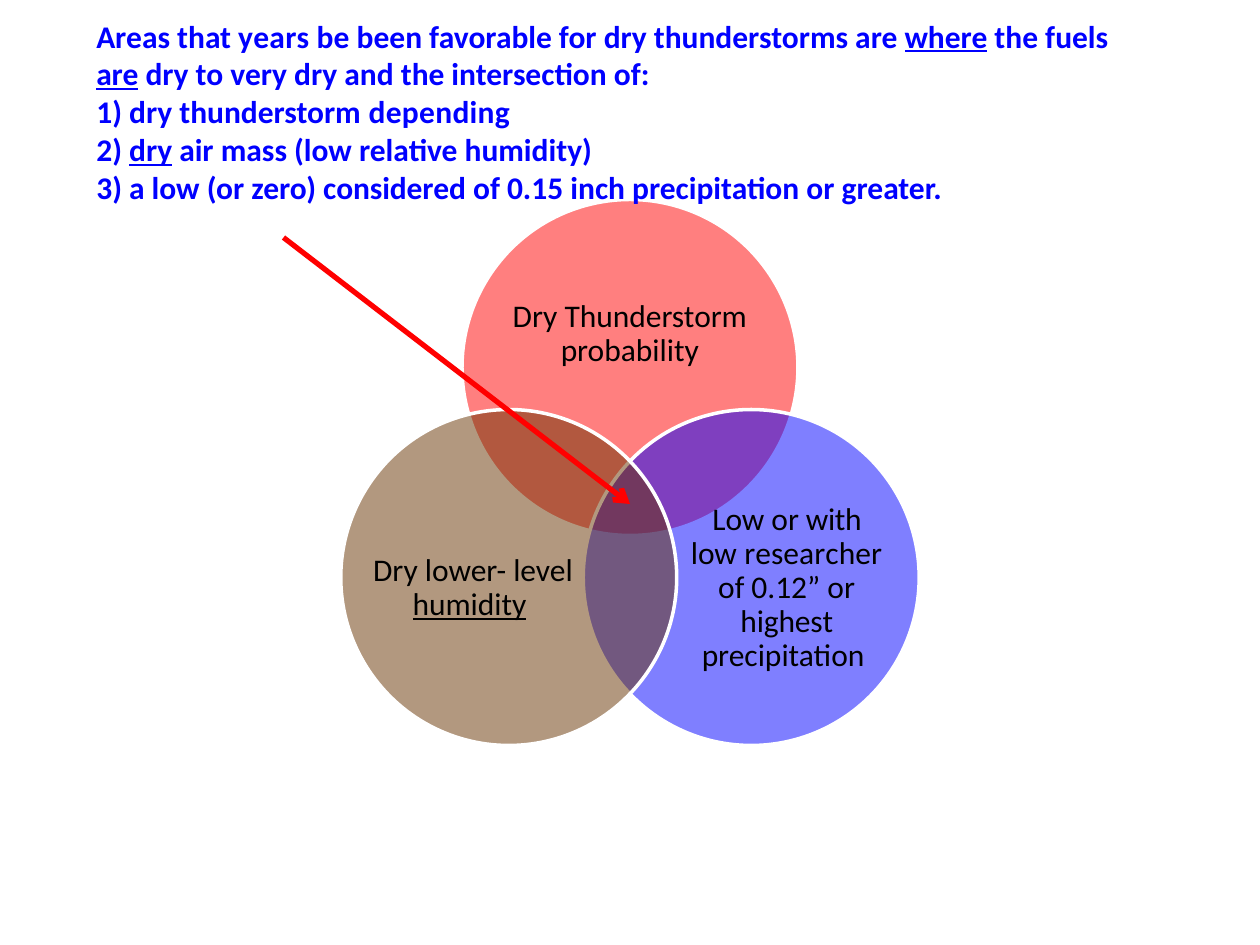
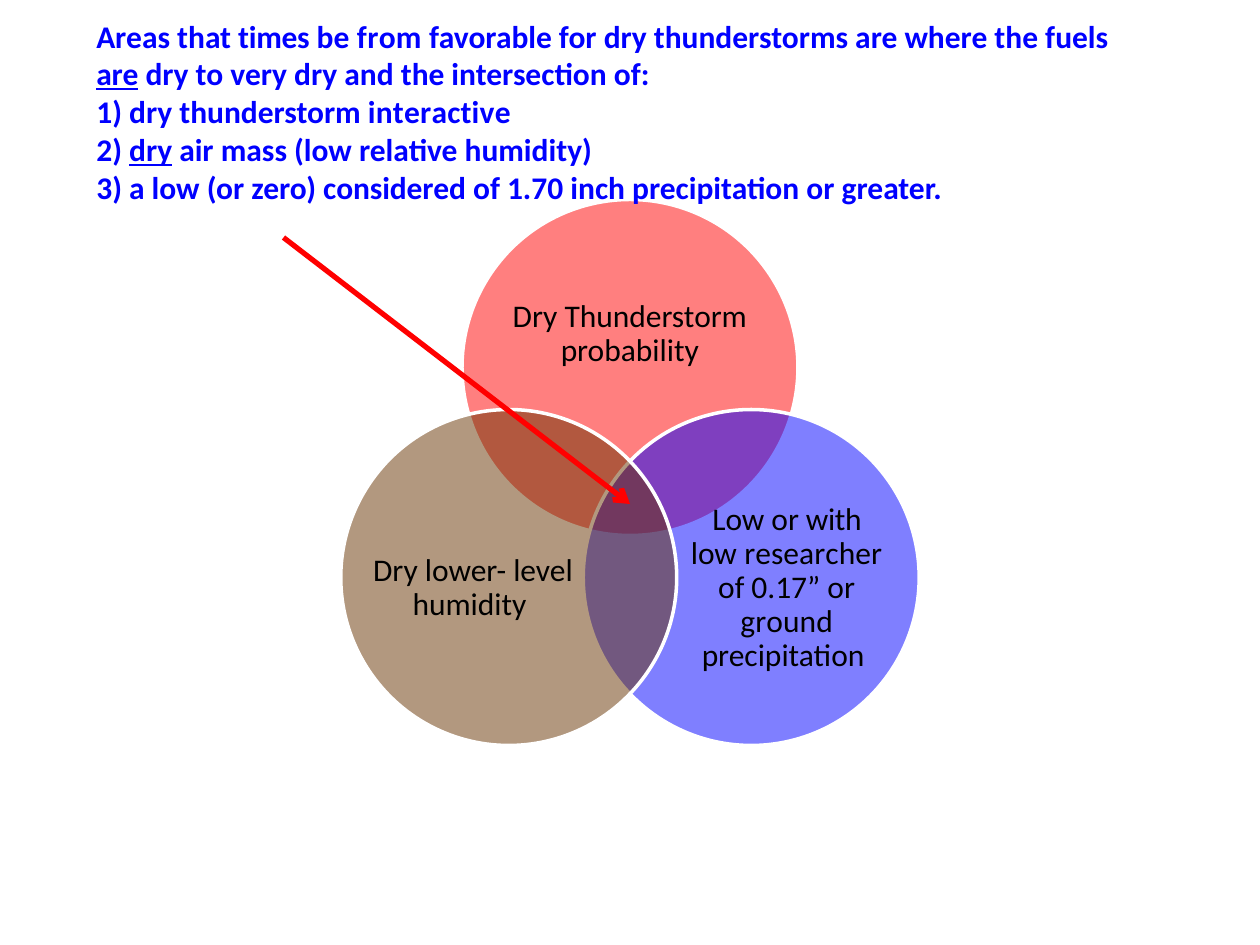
years: years -> times
been: been -> from
where underline: present -> none
depending: depending -> interactive
0.15: 0.15 -> 1.70
0.12: 0.12 -> 0.17
humidity at (469, 606) underline: present -> none
highest: highest -> ground
